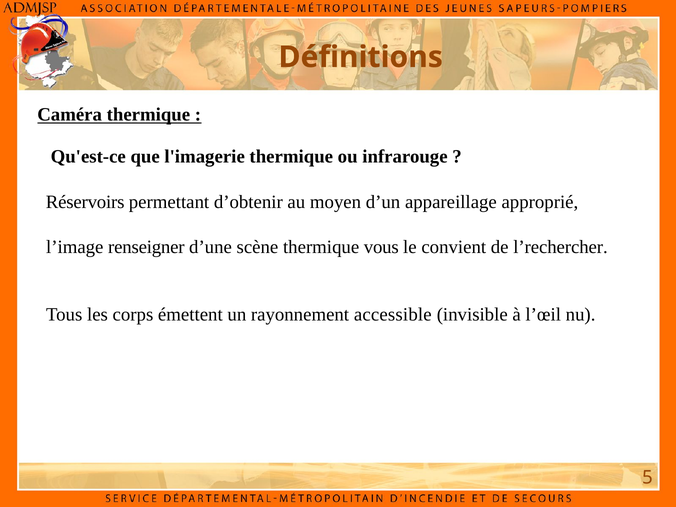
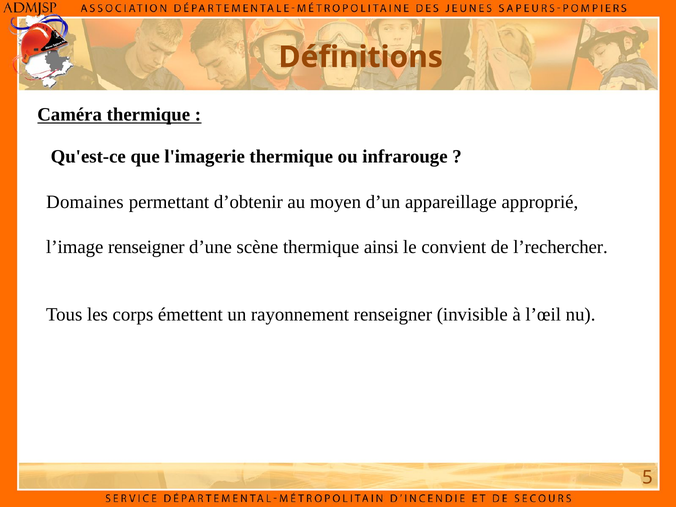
Réservoirs: Réservoirs -> Domaines
vous: vous -> ainsi
rayonnement accessible: accessible -> renseigner
